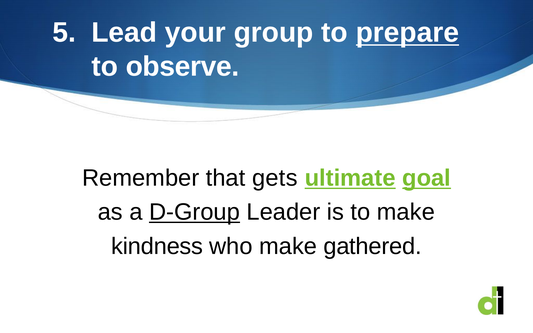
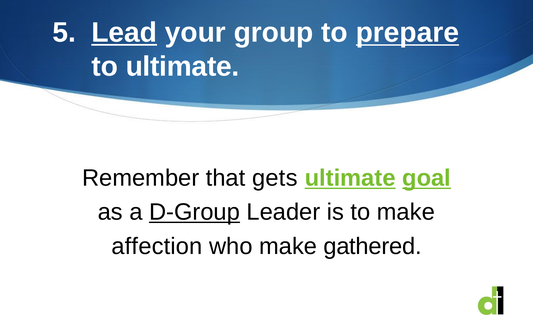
Lead underline: none -> present
to observe: observe -> ultimate
kindness: kindness -> affection
